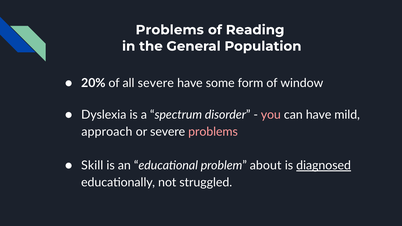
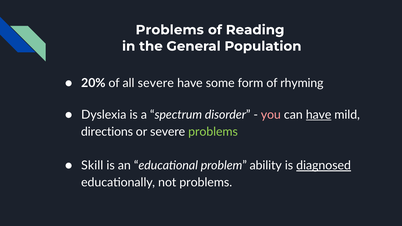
window: window -> rhyming
have at (319, 115) underline: none -> present
approach: approach -> directions
problems at (213, 132) colour: pink -> light green
about: about -> ability
not struggled: struggled -> problems
